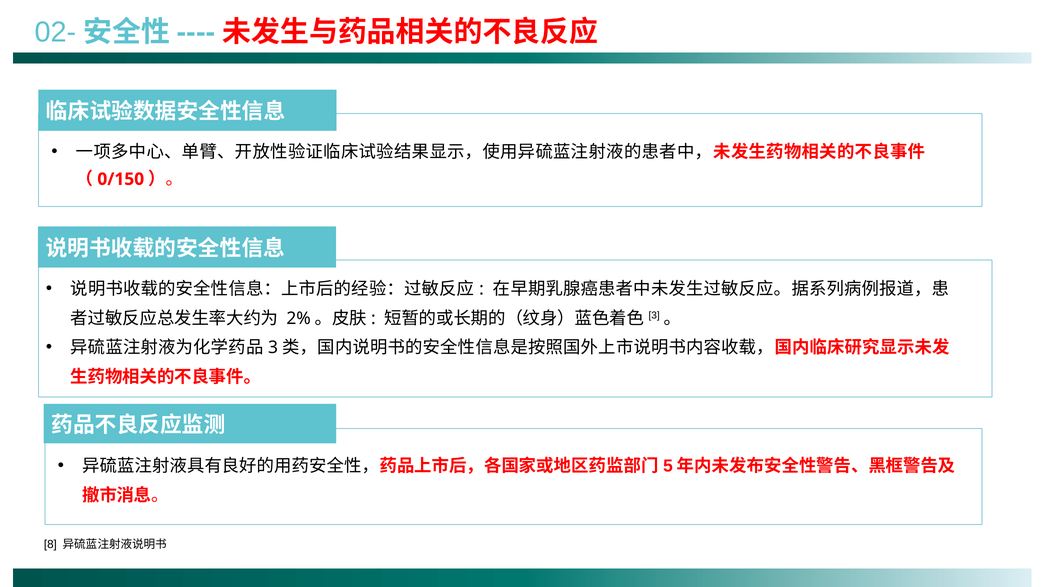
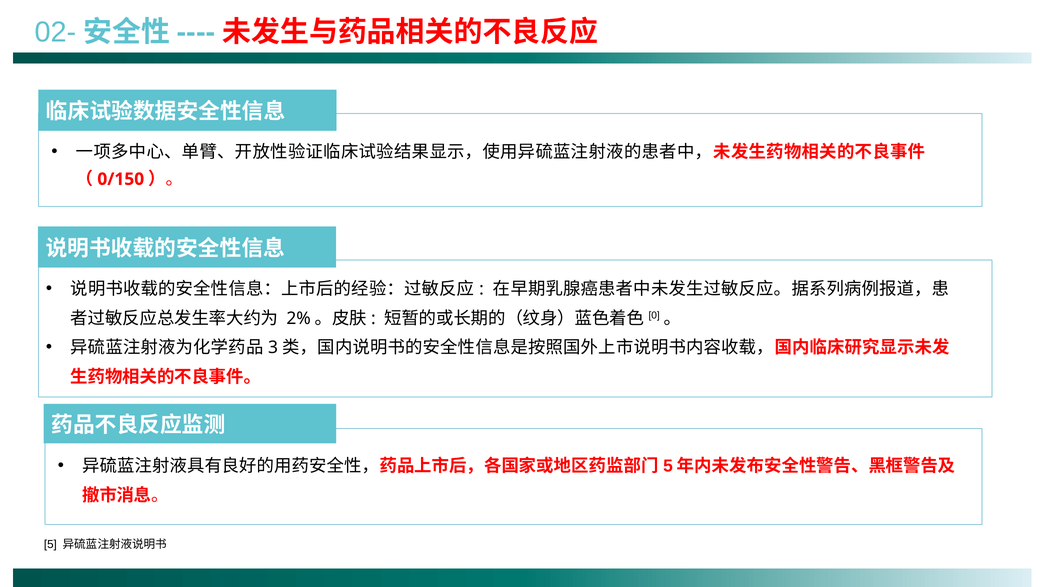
3 at (654, 315): 3 -> 0
8: 8 -> 5
